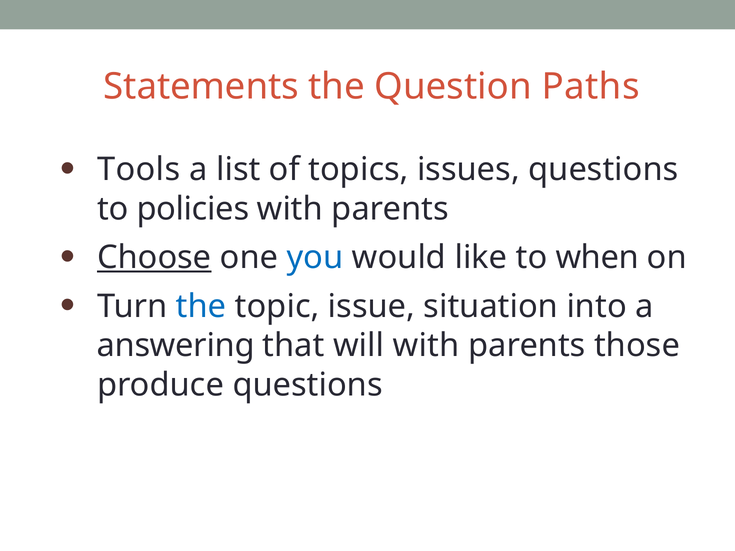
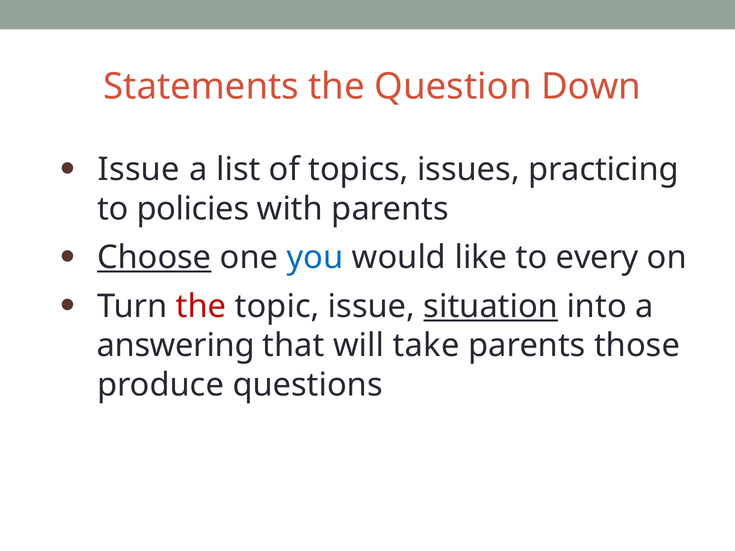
Paths: Paths -> Down
Tools at (139, 170): Tools -> Issue
issues questions: questions -> practicing
when: when -> every
the at (201, 307) colour: blue -> red
situation underline: none -> present
will with: with -> take
